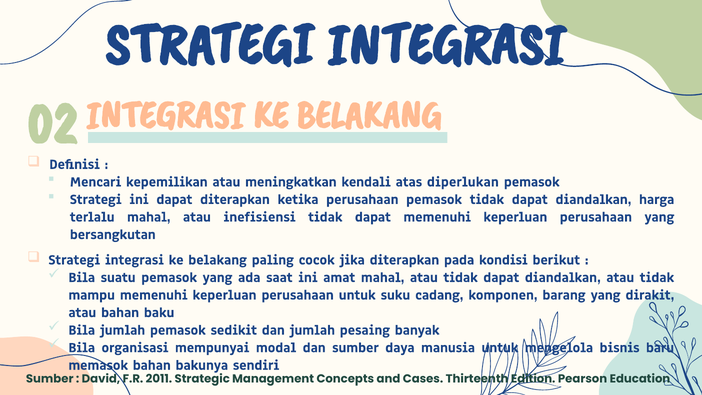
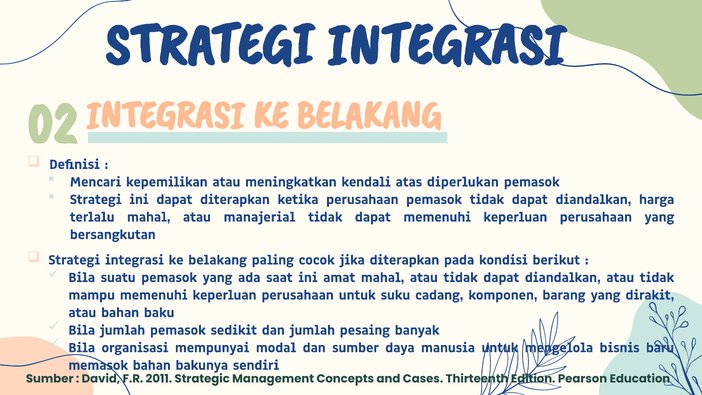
inefisiensi: inefisiensi -> manajerial
